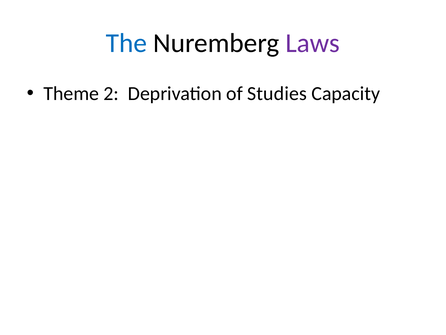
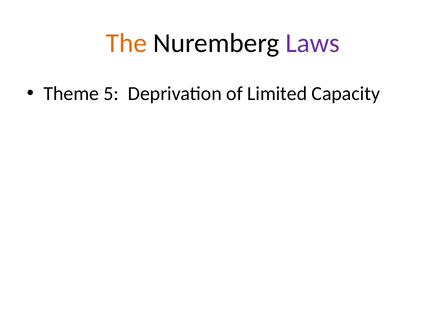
The colour: blue -> orange
2: 2 -> 5
Studies: Studies -> Limited
